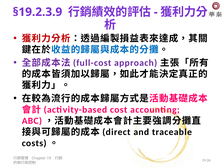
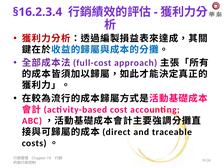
§19.2.3.9: §19.2.3.9 -> §16.2.3.4
